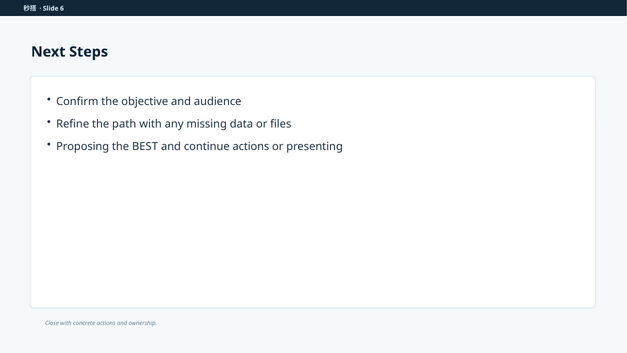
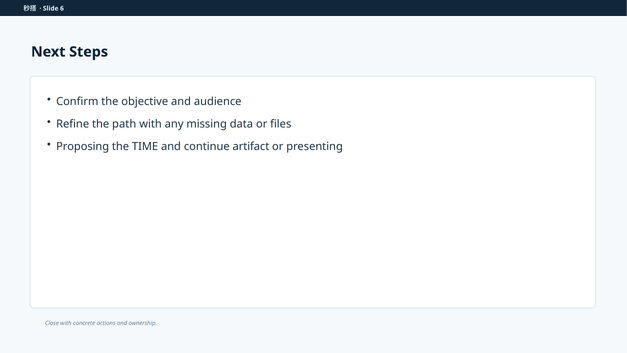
BEST: BEST -> TIME
continue actions: actions -> artifact
